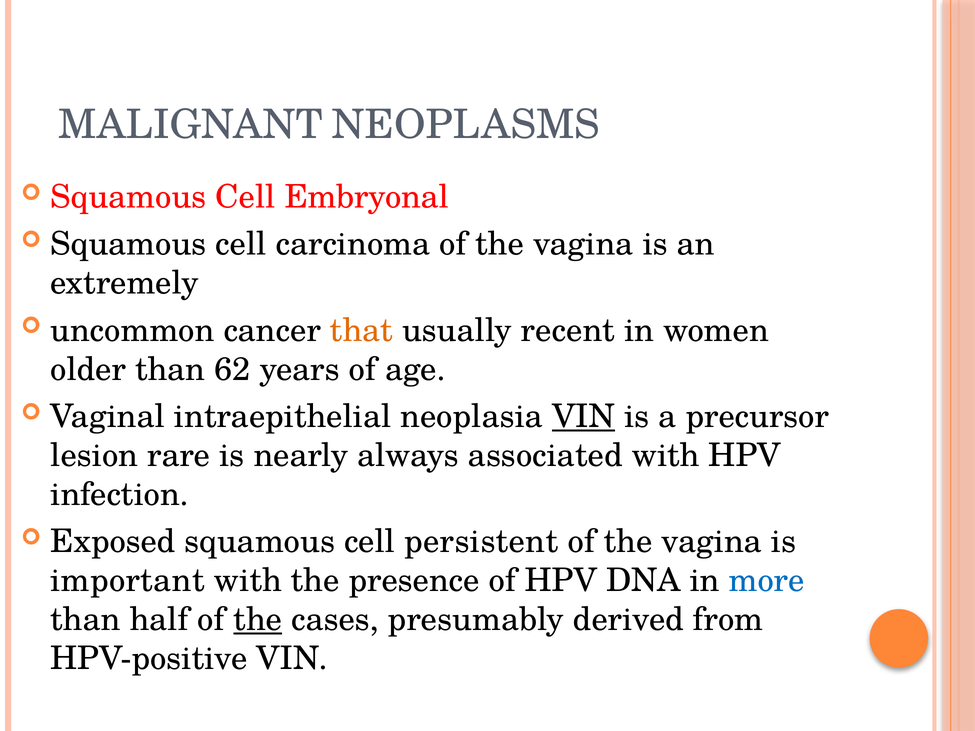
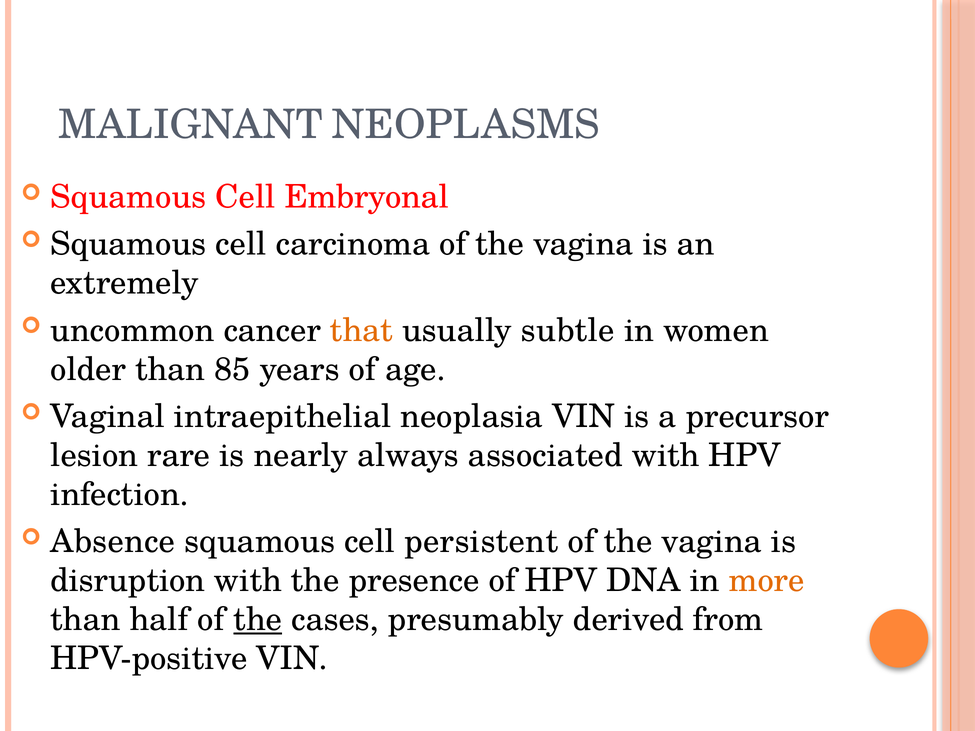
recent: recent -> subtle
62: 62 -> 85
VIN at (584, 417) underline: present -> none
Exposed: Exposed -> Absence
important: important -> disruption
more colour: blue -> orange
